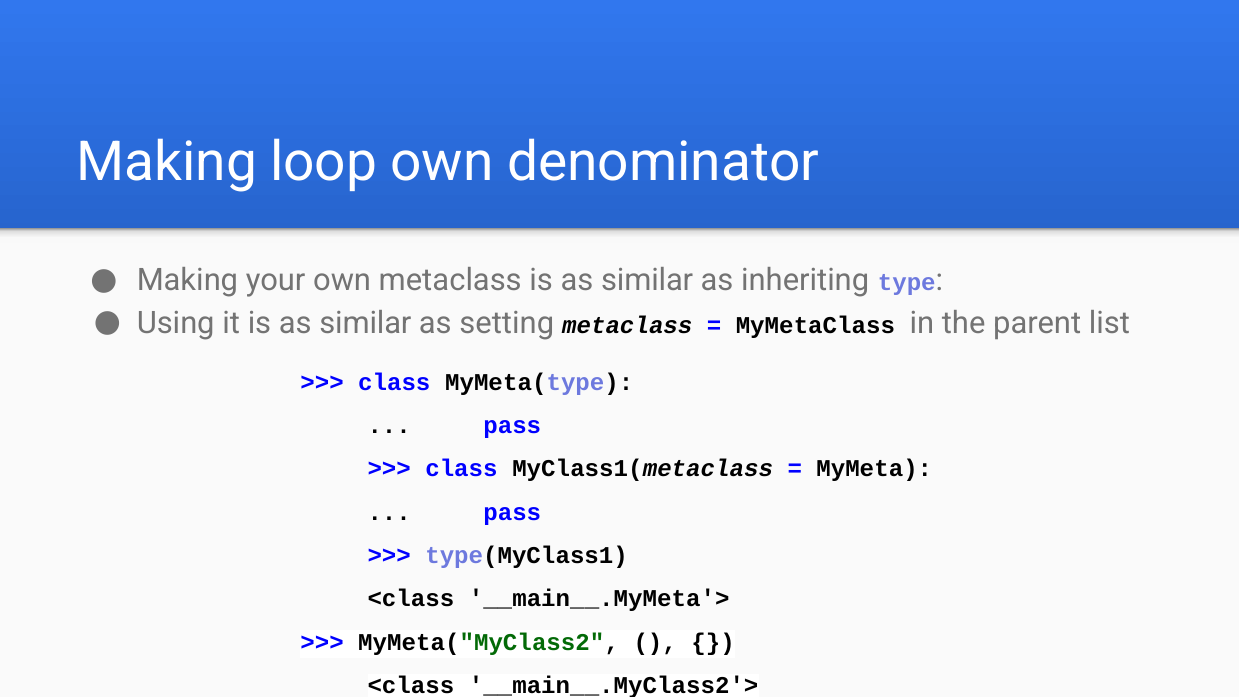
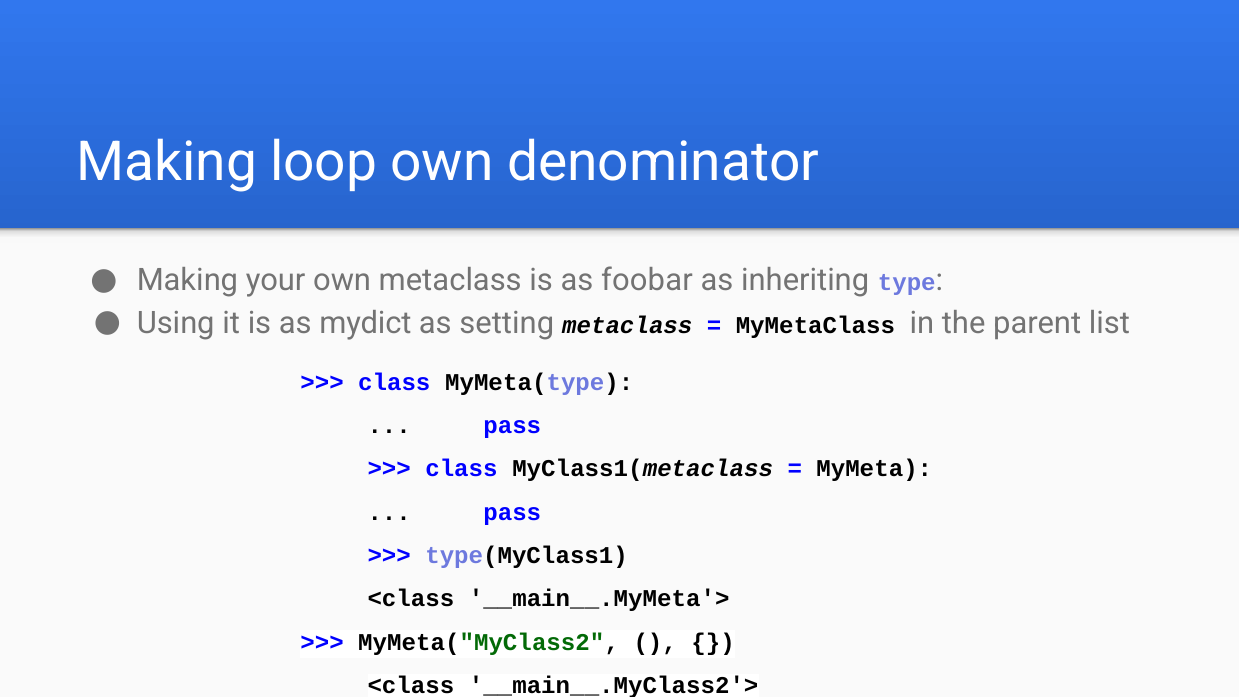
metaclass is as similar: similar -> foobar
it is as similar: similar -> mydict
